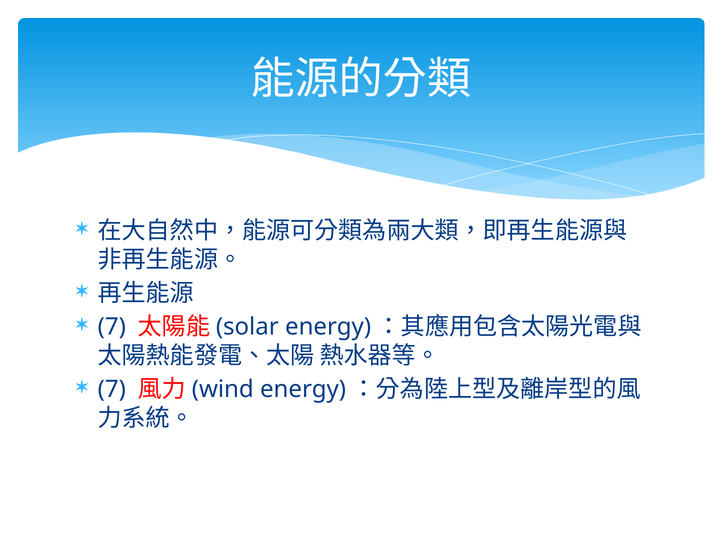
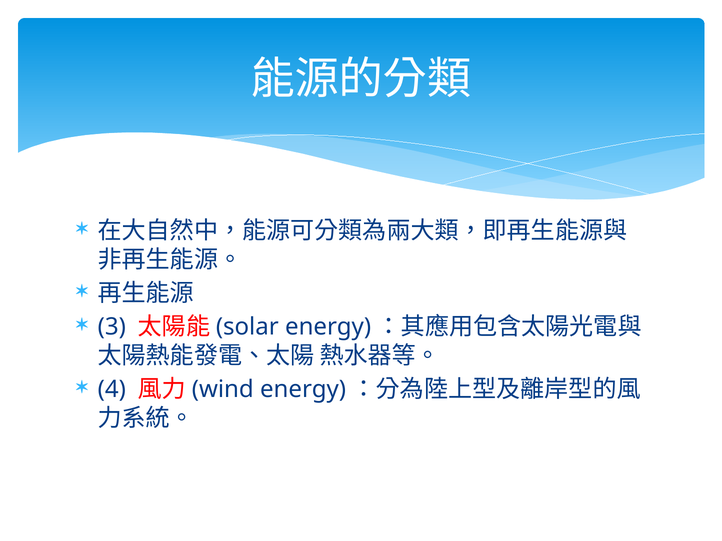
7 at (112, 327): 7 -> 3
7 at (112, 390): 7 -> 4
